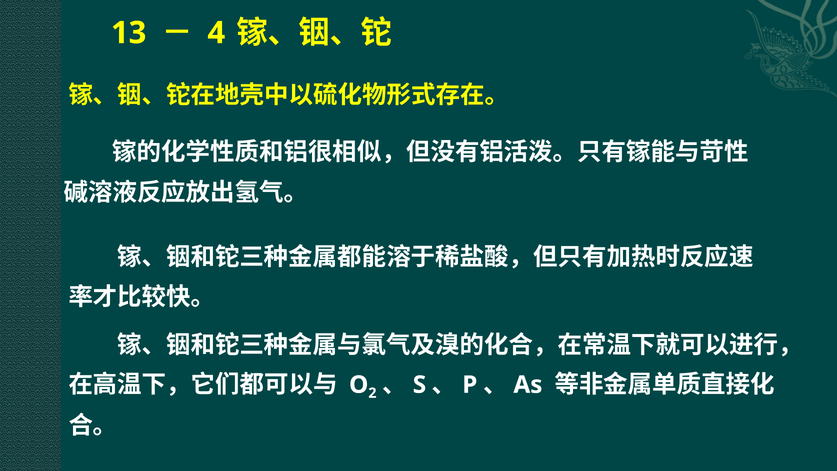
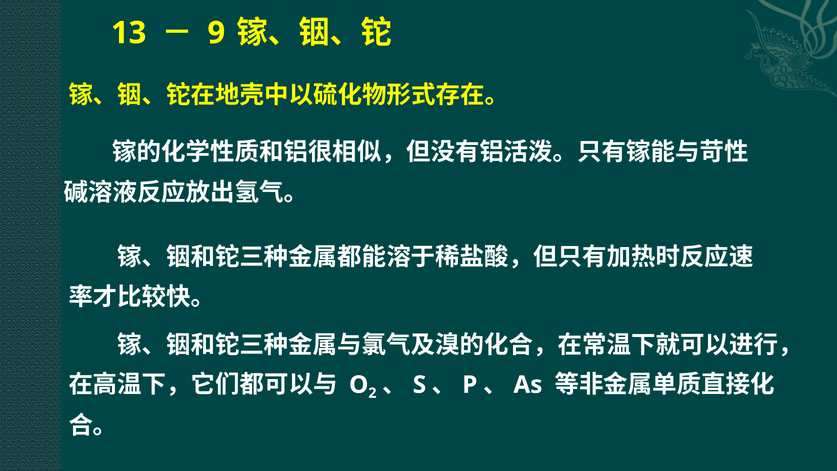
4: 4 -> 9
